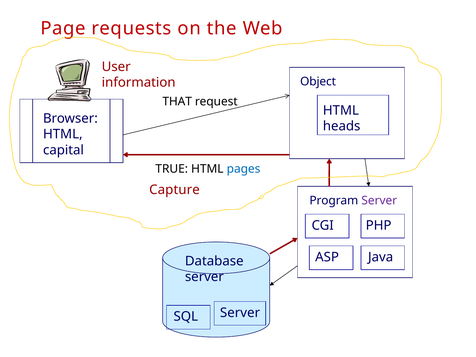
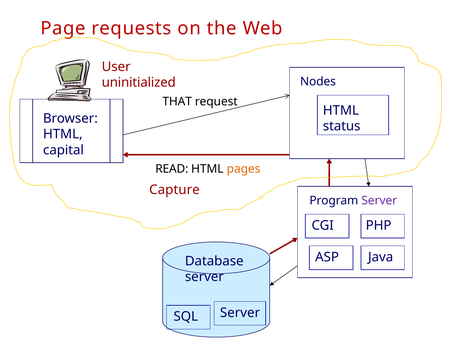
Object: Object -> Nodes
information: information -> uninitialized
heads: heads -> status
TRUE: TRUE -> READ
pages colour: blue -> orange
